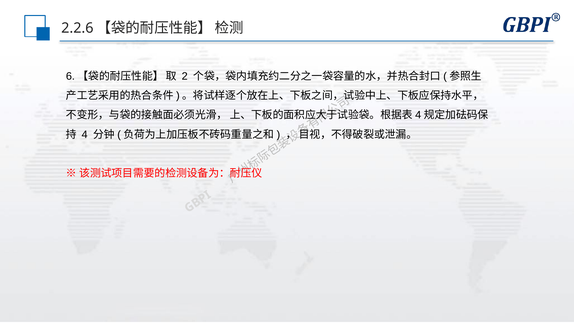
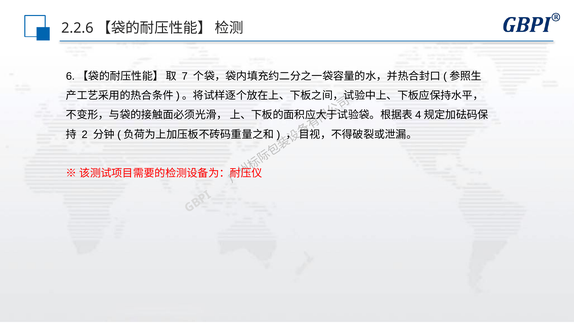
2: 2 -> 7
4: 4 -> 2
